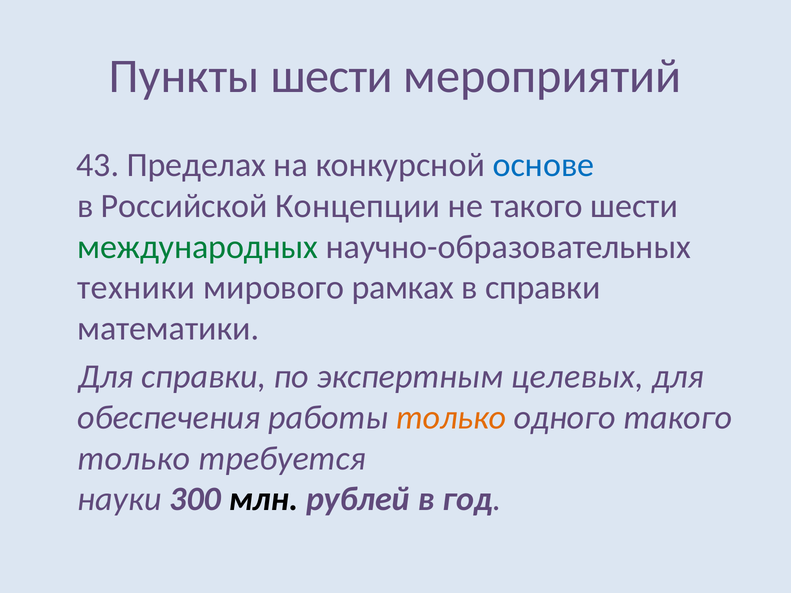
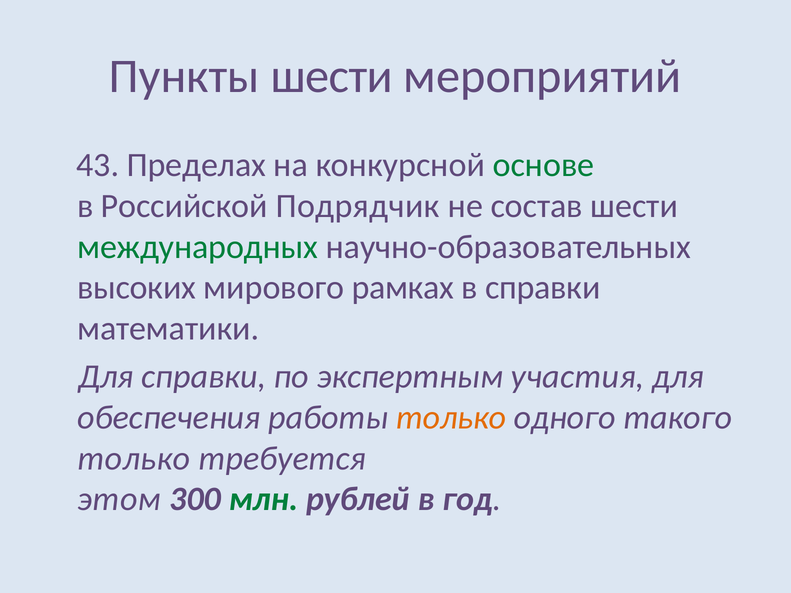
основе colour: blue -> green
Концепции: Концепции -> Подрядчик
не такого: такого -> состав
техники: техники -> высоких
целевых: целевых -> участия
науки: науки -> этом
млн colour: black -> green
